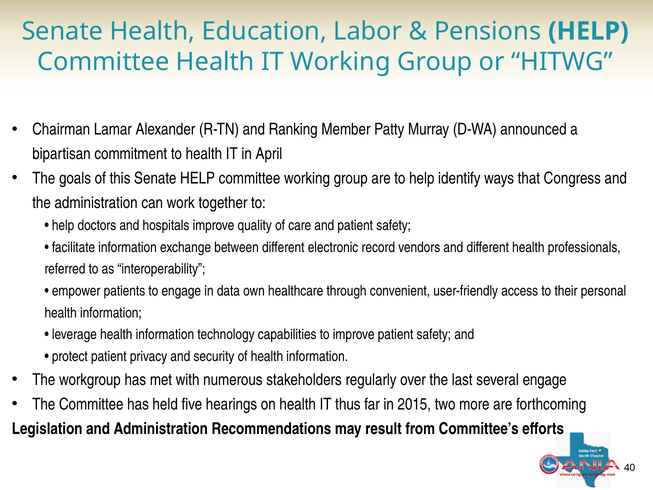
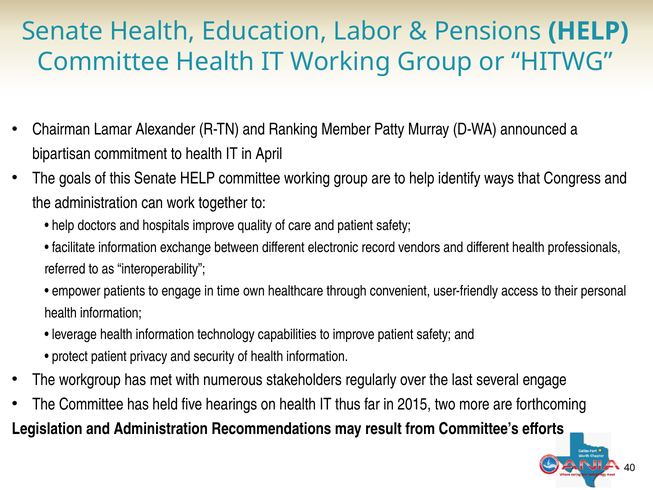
data: data -> time
